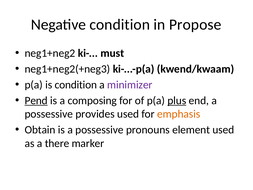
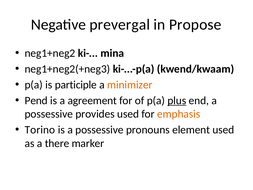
Negative condition: condition -> prevergal
must: must -> mina
is condition: condition -> participle
minimizer colour: purple -> orange
Pend underline: present -> none
composing: composing -> agreement
Obtain: Obtain -> Torino
